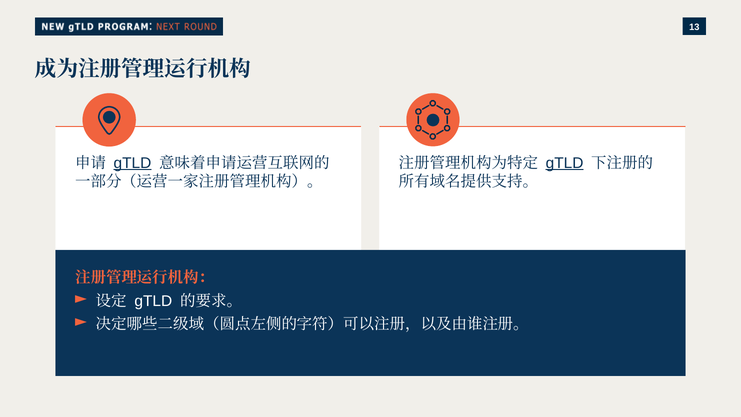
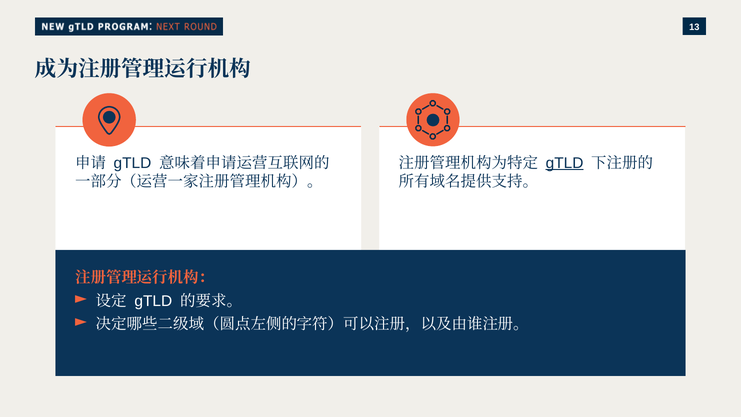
gTLD at (132, 163) underline: present -> none
